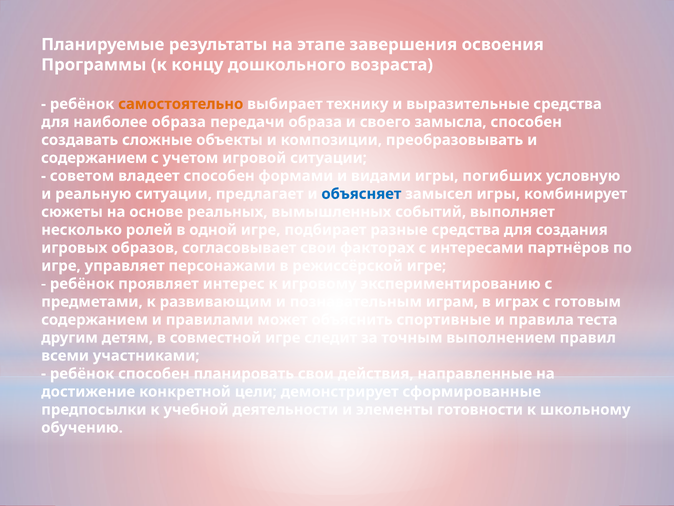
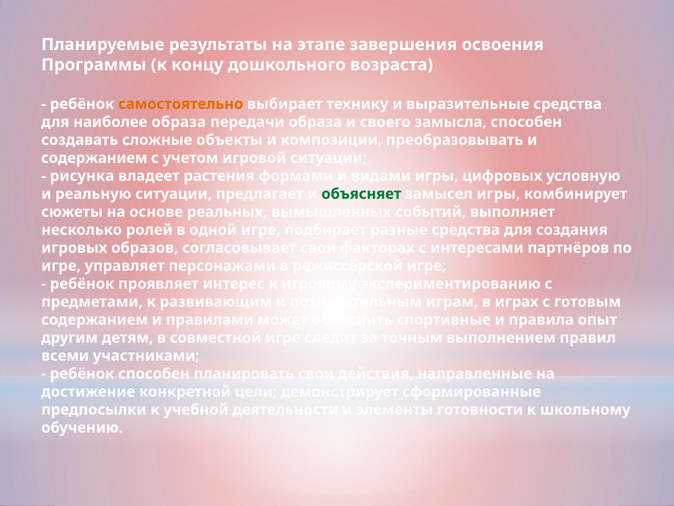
советом: советом -> рисунка
владеет способен: способен -> растения
погибших: погибших -> цифровых
объясняет colour: blue -> green
теста: теста -> опыт
